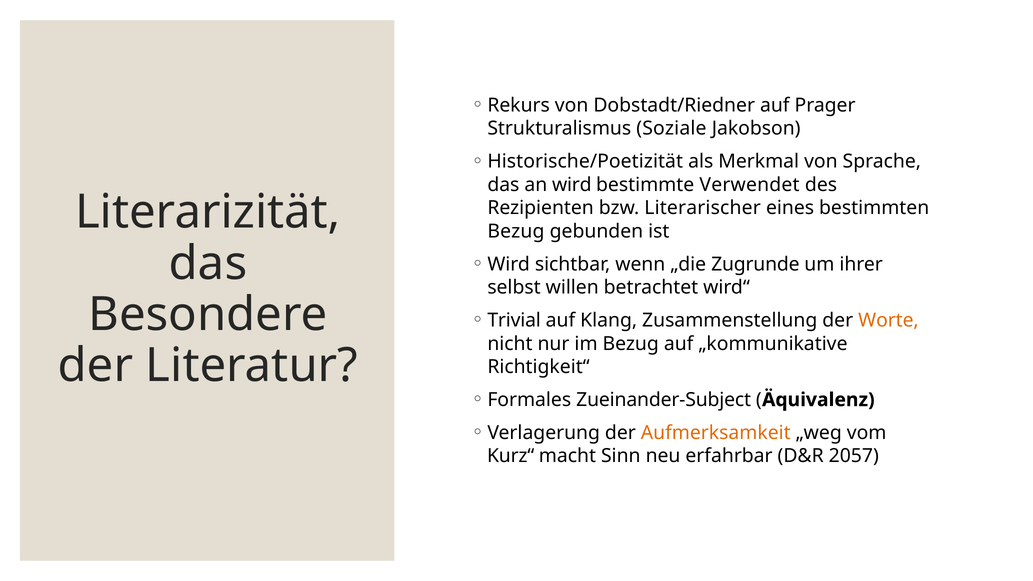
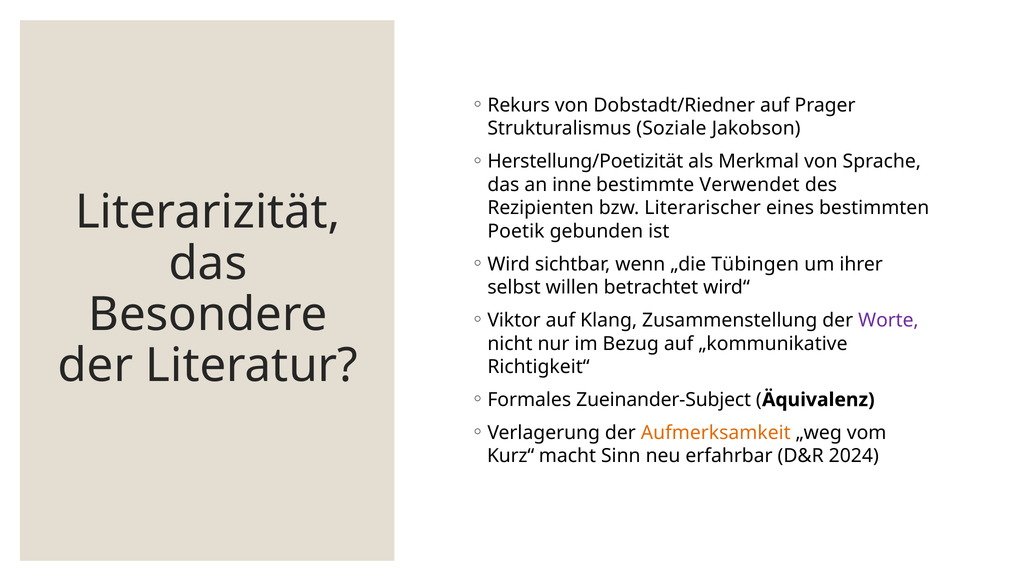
Historische/Poetizität: Historische/Poetizität -> Herstellung/Poetizität
an wird: wird -> inne
Bezug at (516, 231): Bezug -> Poetik
Zugrunde: Zugrunde -> Tübingen
Trivial: Trivial -> Viktor
Worte colour: orange -> purple
2057: 2057 -> 2024
